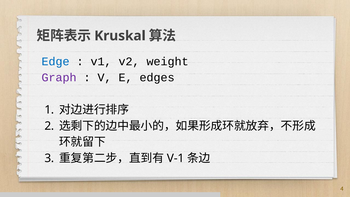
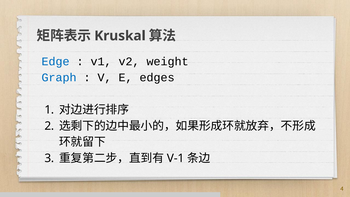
Graph colour: purple -> blue
